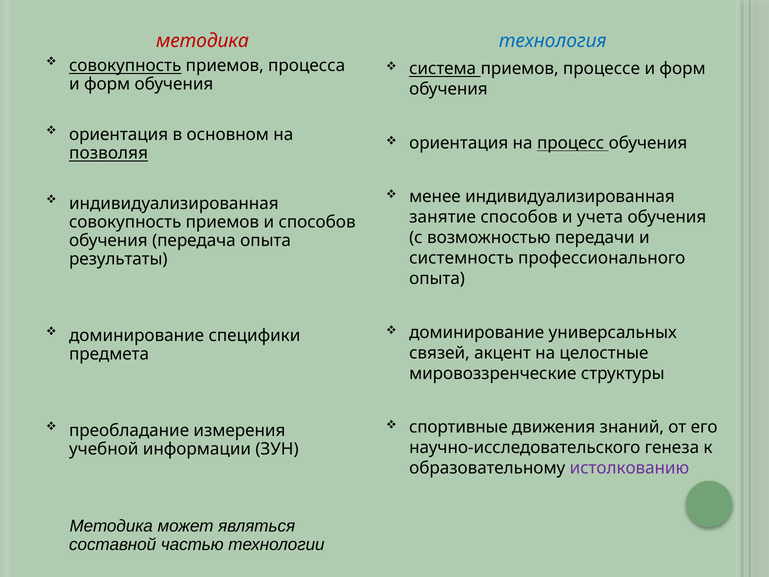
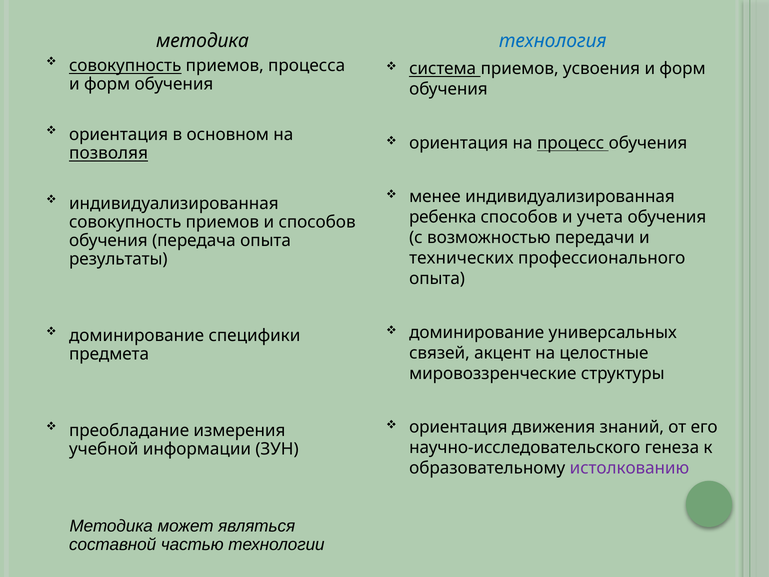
методика at (202, 41) colour: red -> black
процессе: процессе -> усвоения
занятие: занятие -> ребенка
системность: системность -> технических
спортивные at (458, 427): спортивные -> ориентация
